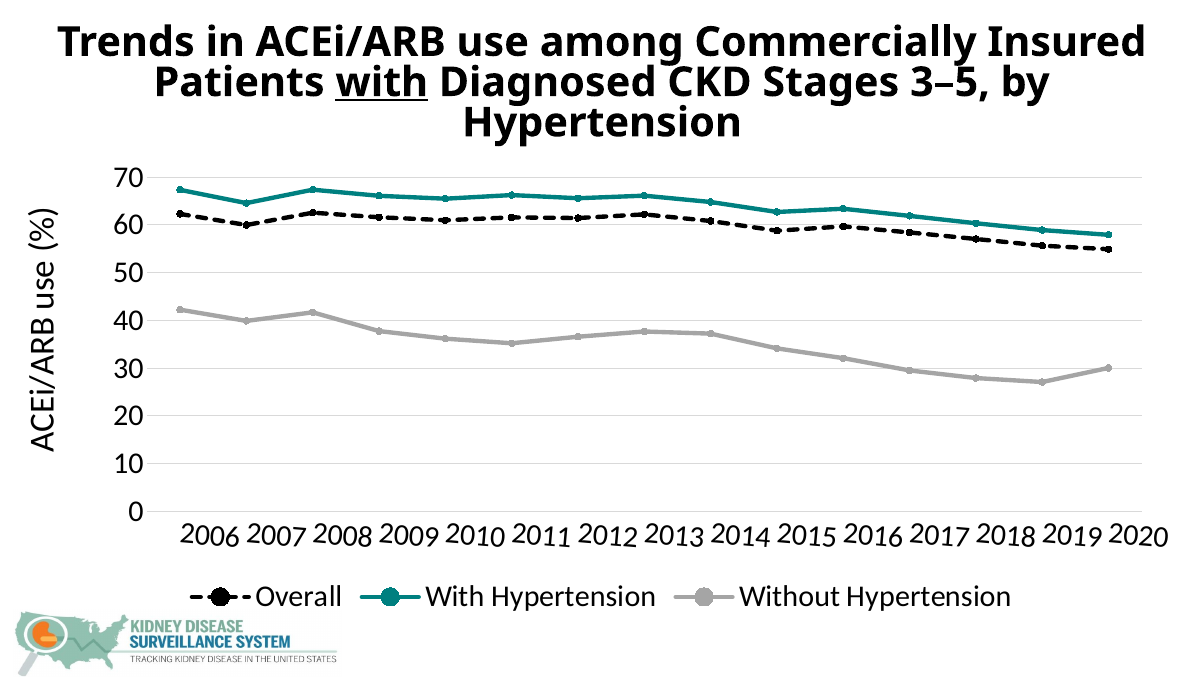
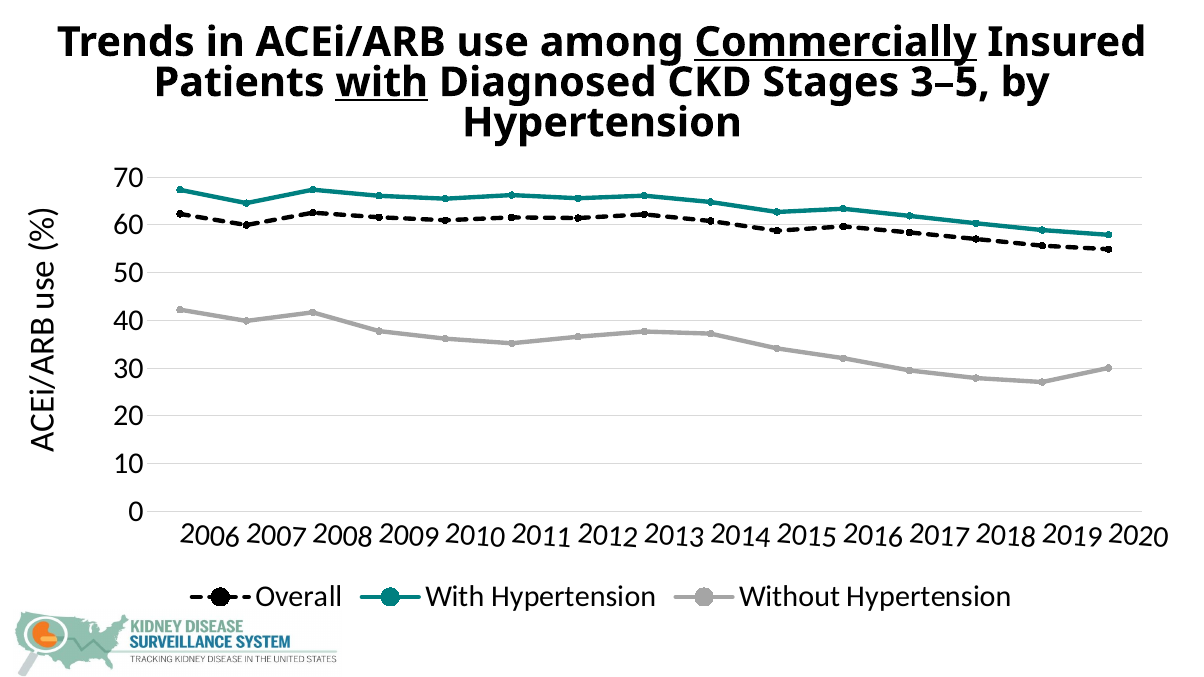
Commercially underline: none -> present
